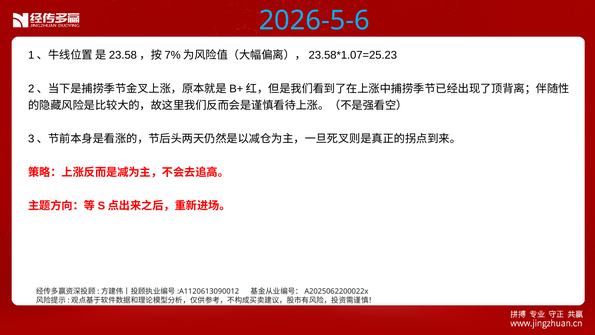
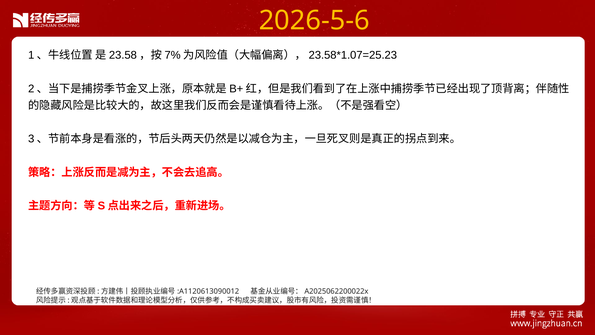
2026-5-6 colour: light blue -> yellow
